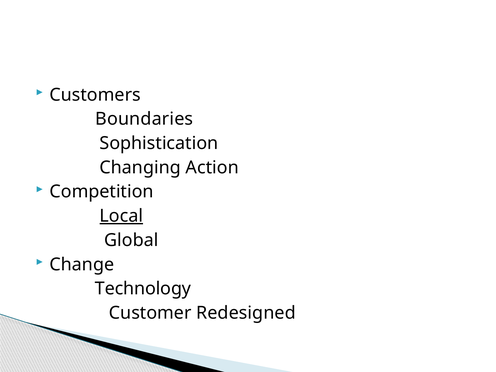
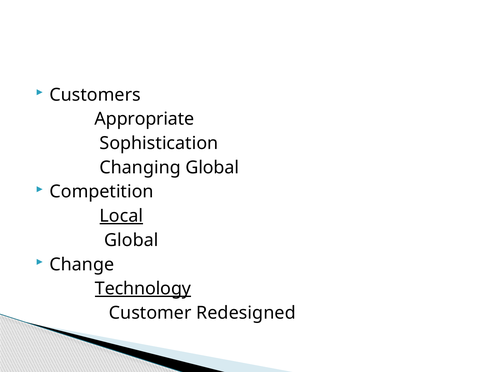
Boundaries: Boundaries -> Appropriate
Changing Action: Action -> Global
Technology underline: none -> present
